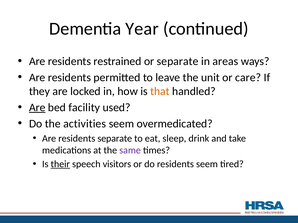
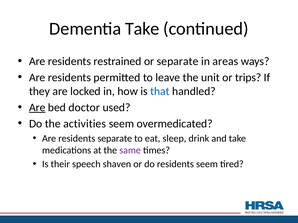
Dementia Year: Year -> Take
care: care -> trips
that colour: orange -> blue
facility: facility -> doctor
their underline: present -> none
visitors: visitors -> shaven
